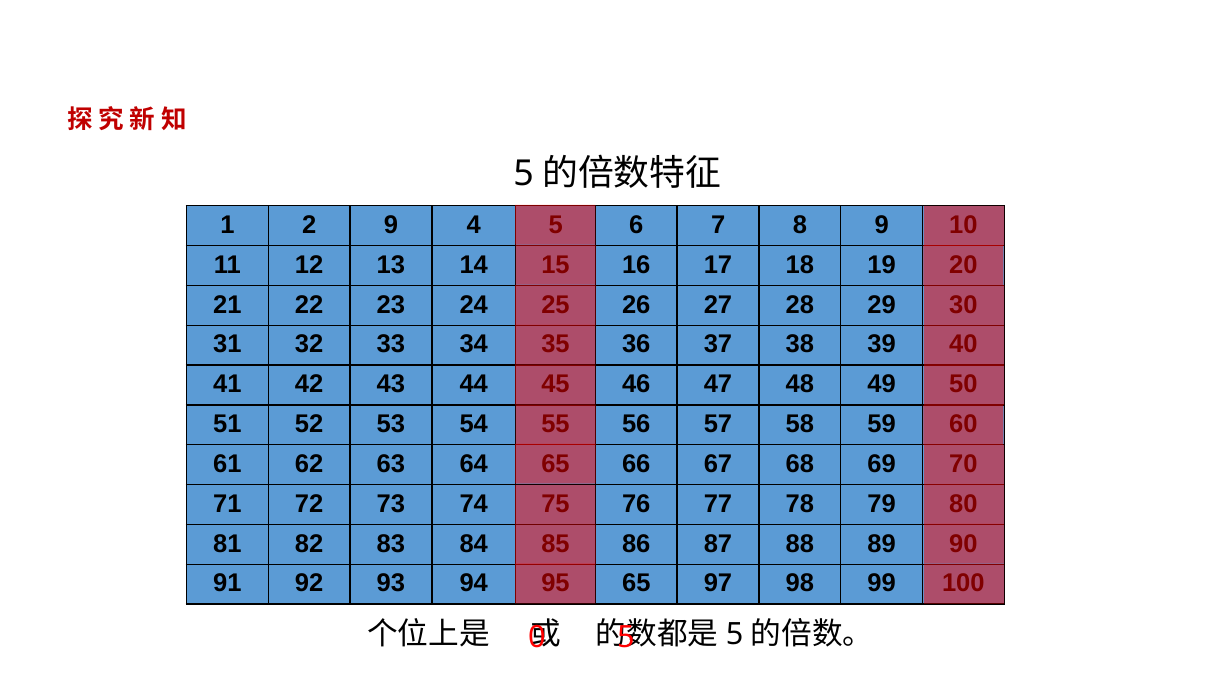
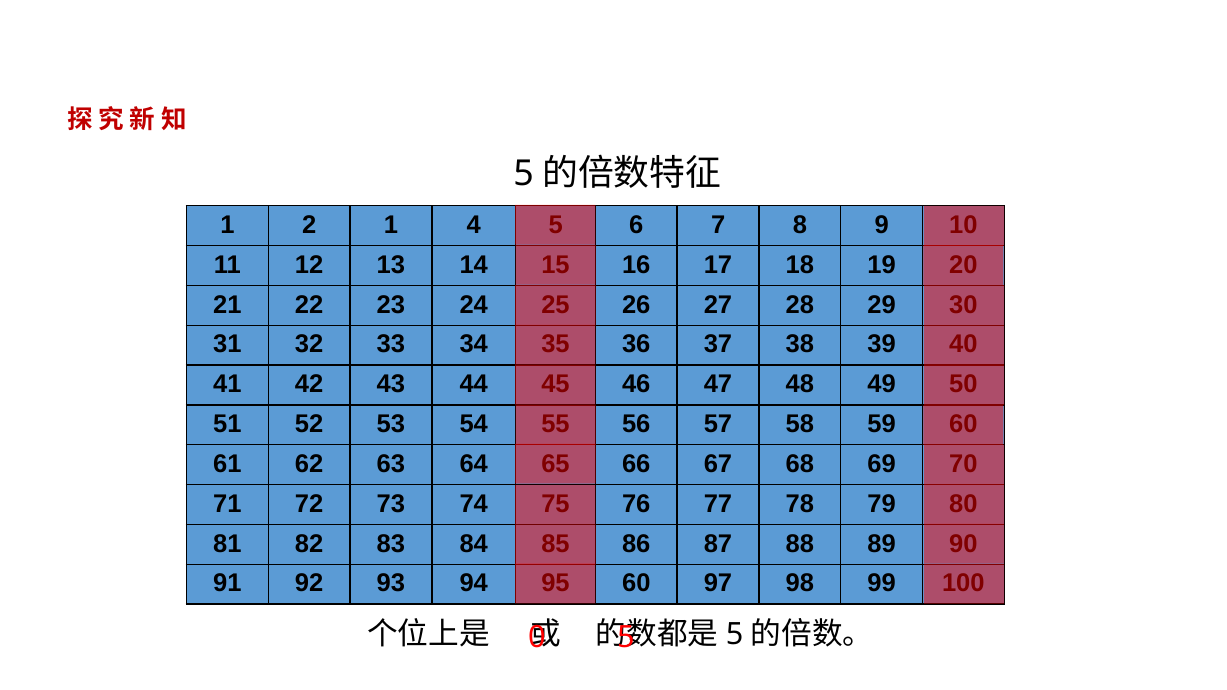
2 9: 9 -> 1
65 at (636, 584): 65 -> 60
